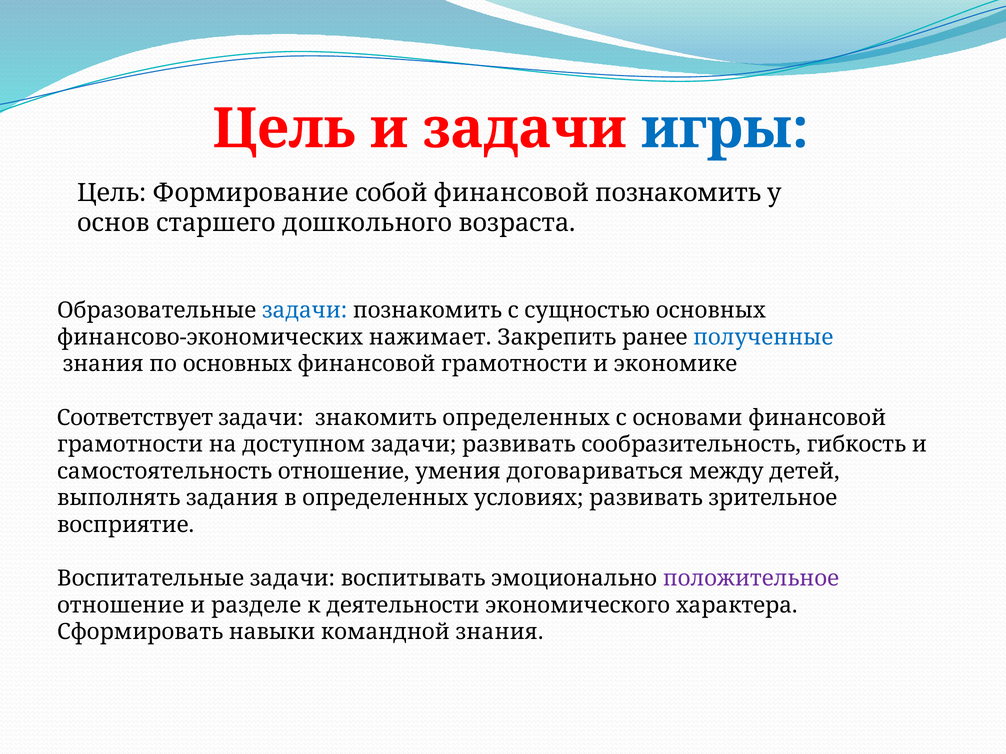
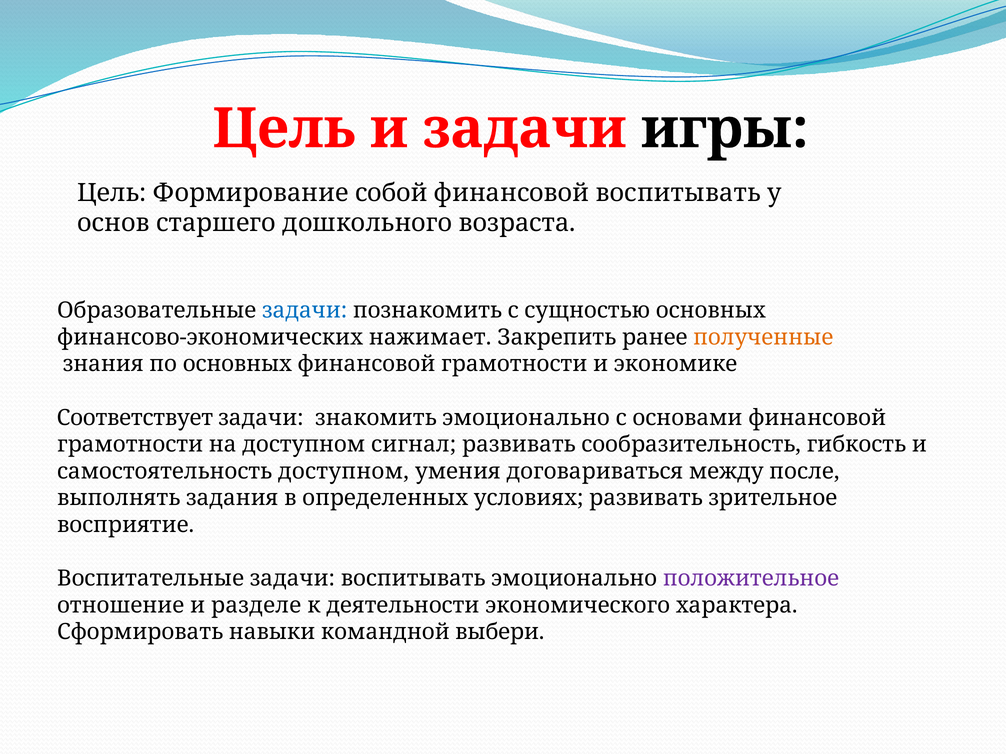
игры colour: blue -> black
финансовой познакомить: познакомить -> воспитывать
полученные colour: blue -> orange
знакомить определенных: определенных -> эмоционально
доступном задачи: задачи -> сигнал
самостоятельность отношение: отношение -> доступном
детей: детей -> после
командной знания: знания -> выбери
